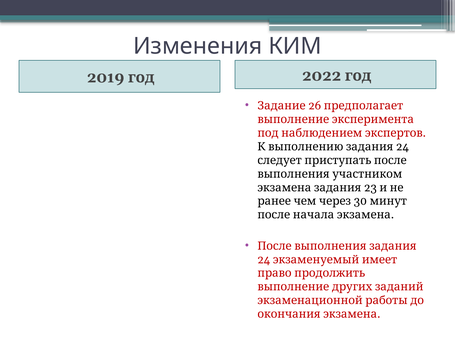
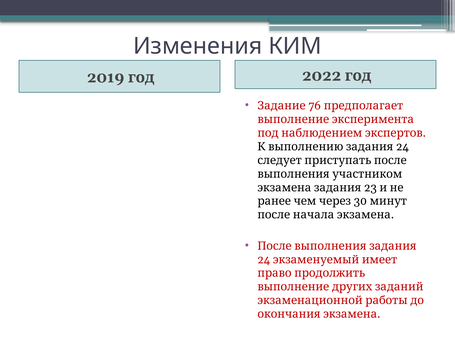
26: 26 -> 76
